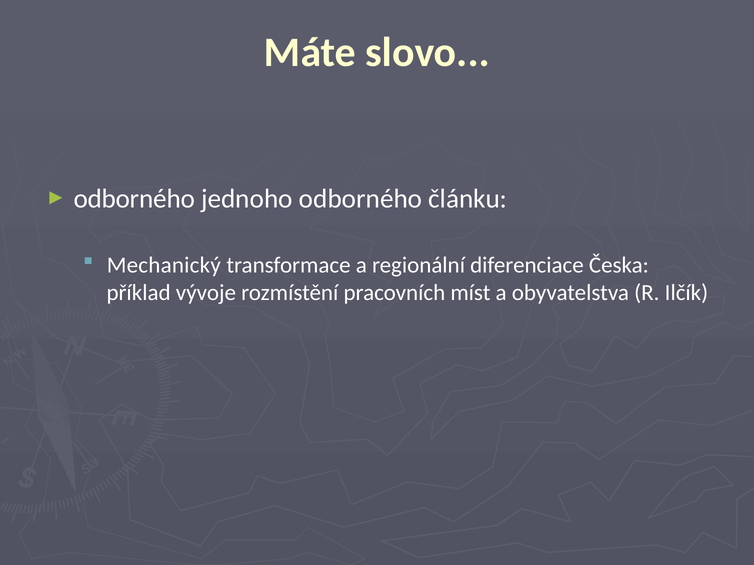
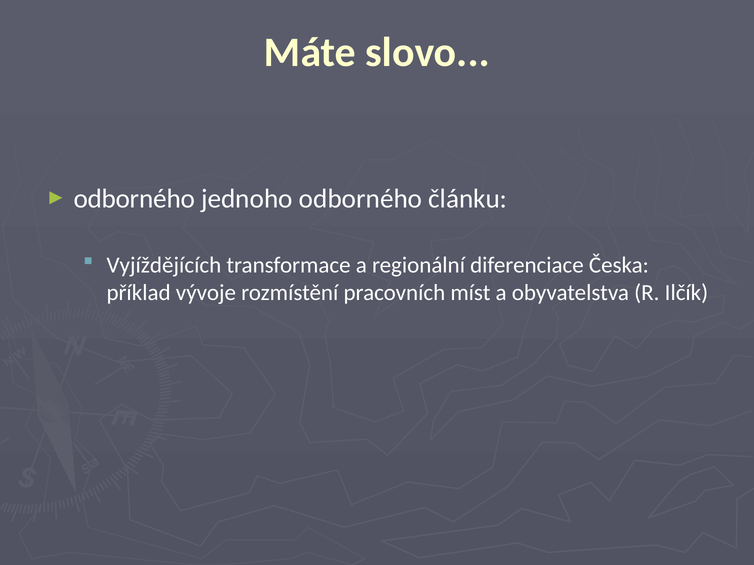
Mechanický: Mechanický -> Vyjíždějících
